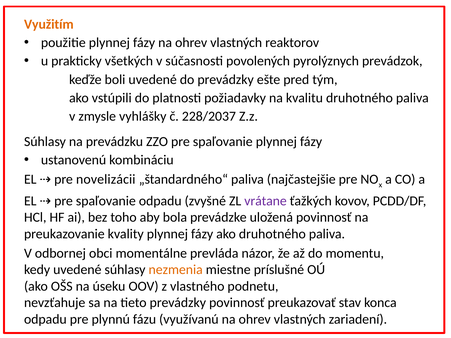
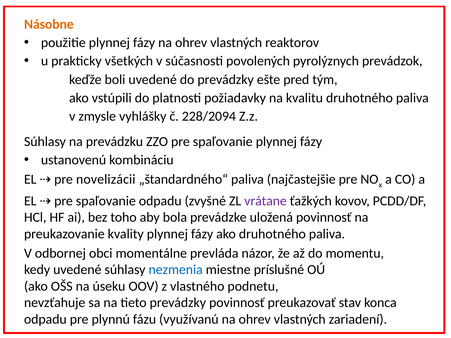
Využitím: Využitím -> Násobne
228/2037: 228/2037 -> 228/2094
nezmenia colour: orange -> blue
